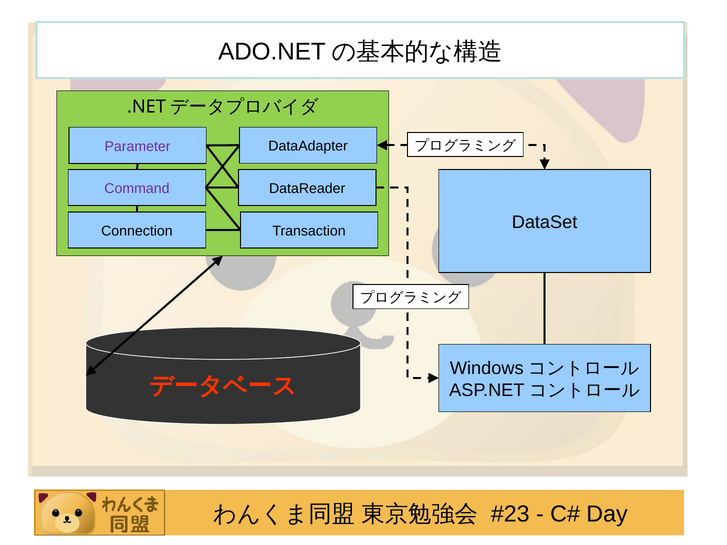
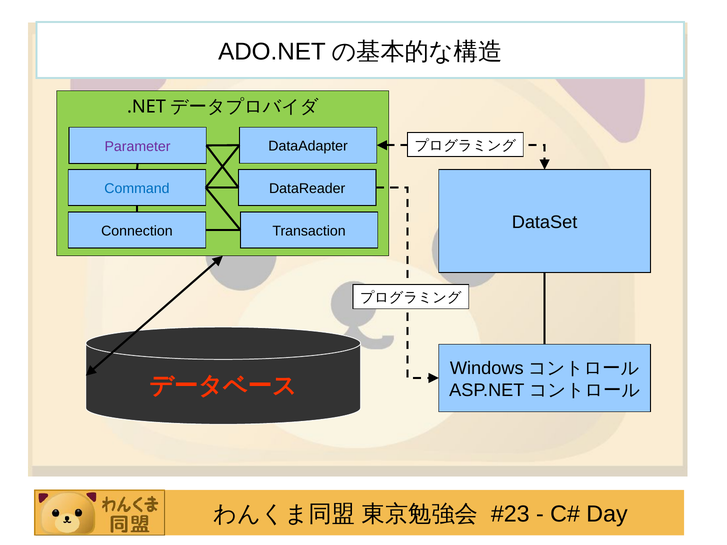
Command colour: purple -> blue
